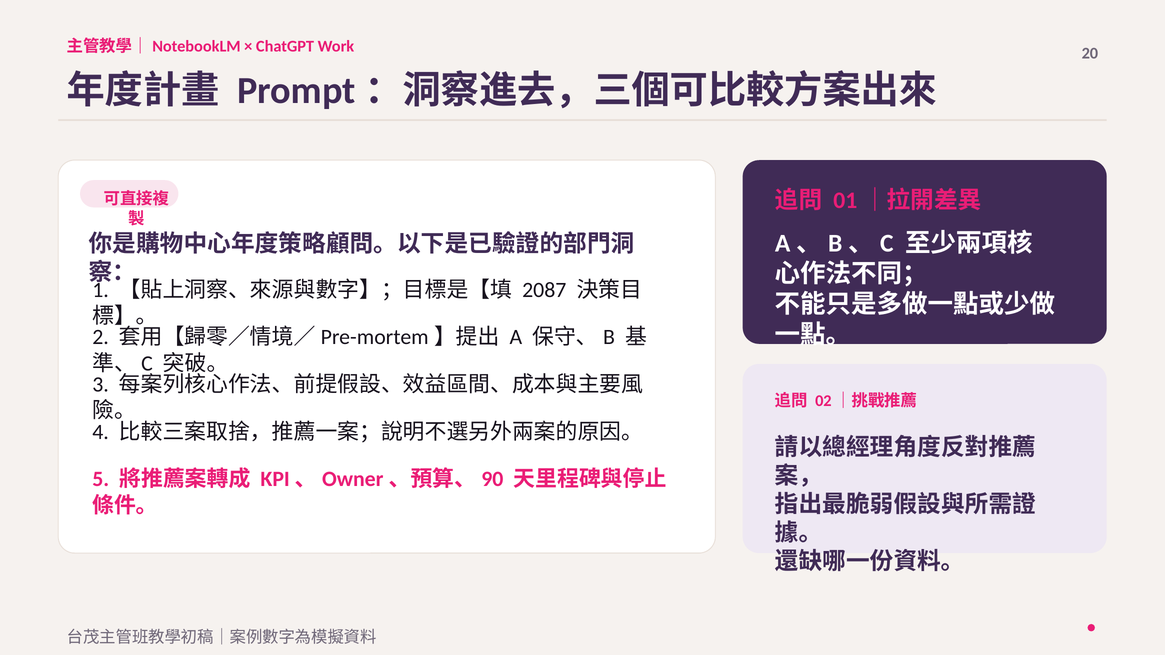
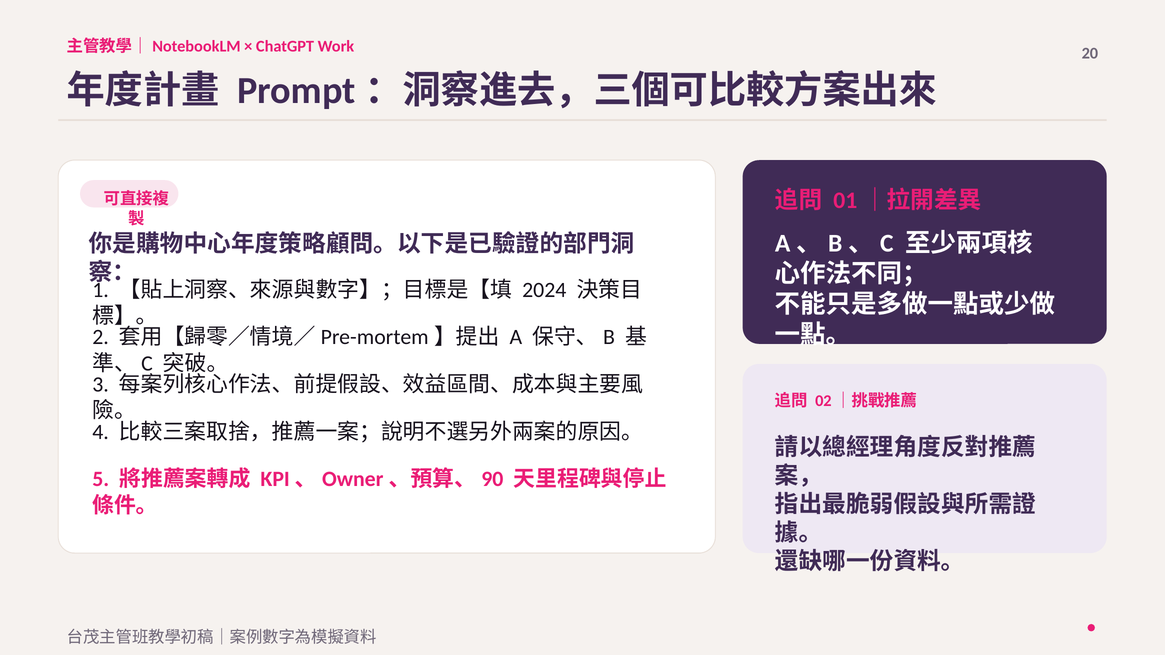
2087: 2087 -> 2024
